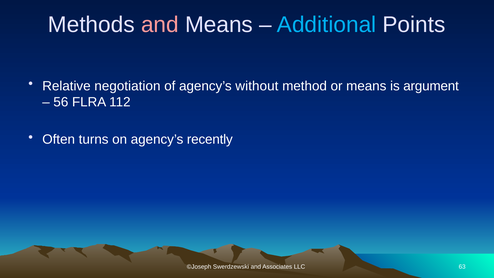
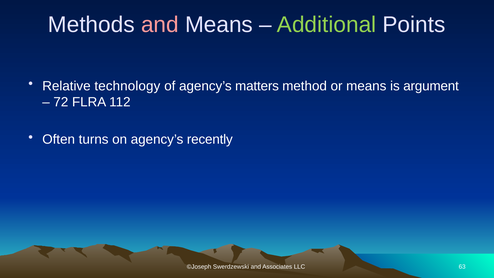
Additional colour: light blue -> light green
negotiation: negotiation -> technology
without: without -> matters
56: 56 -> 72
